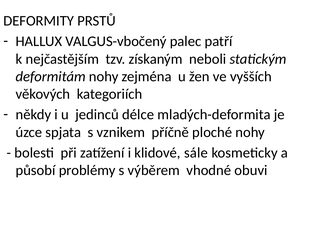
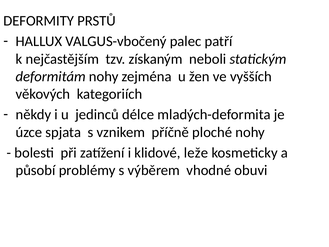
sále: sále -> leže
